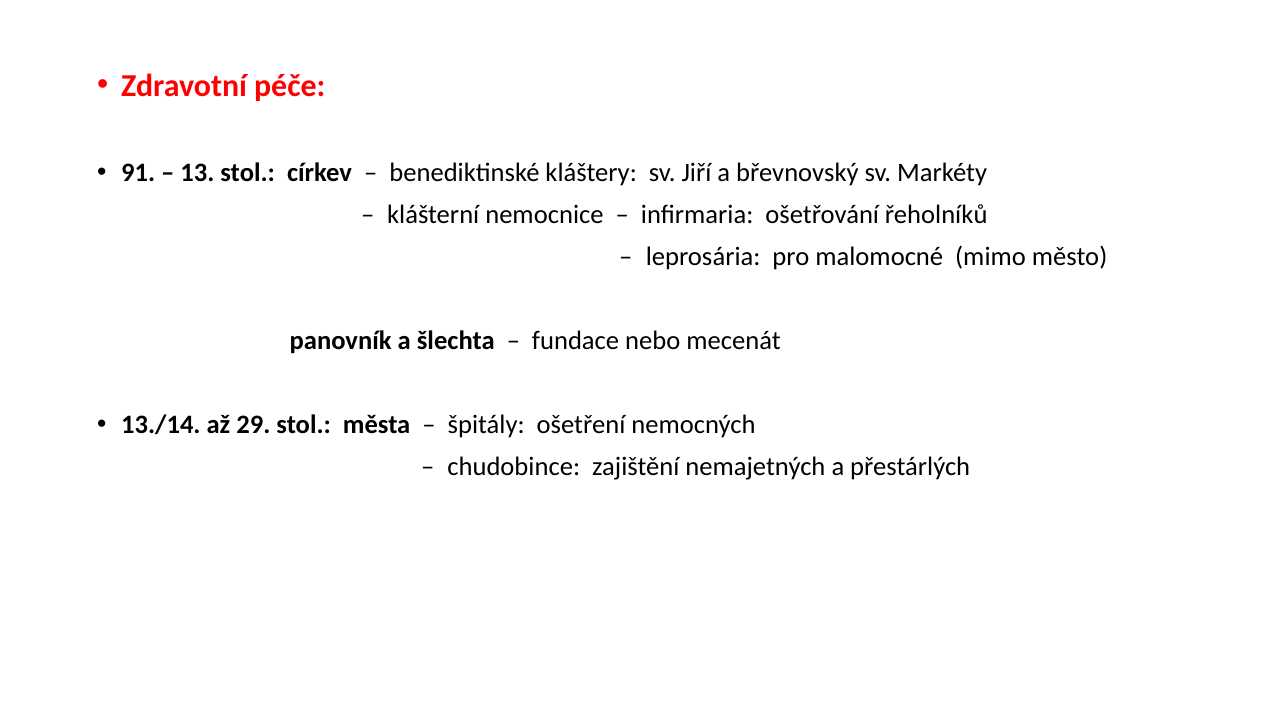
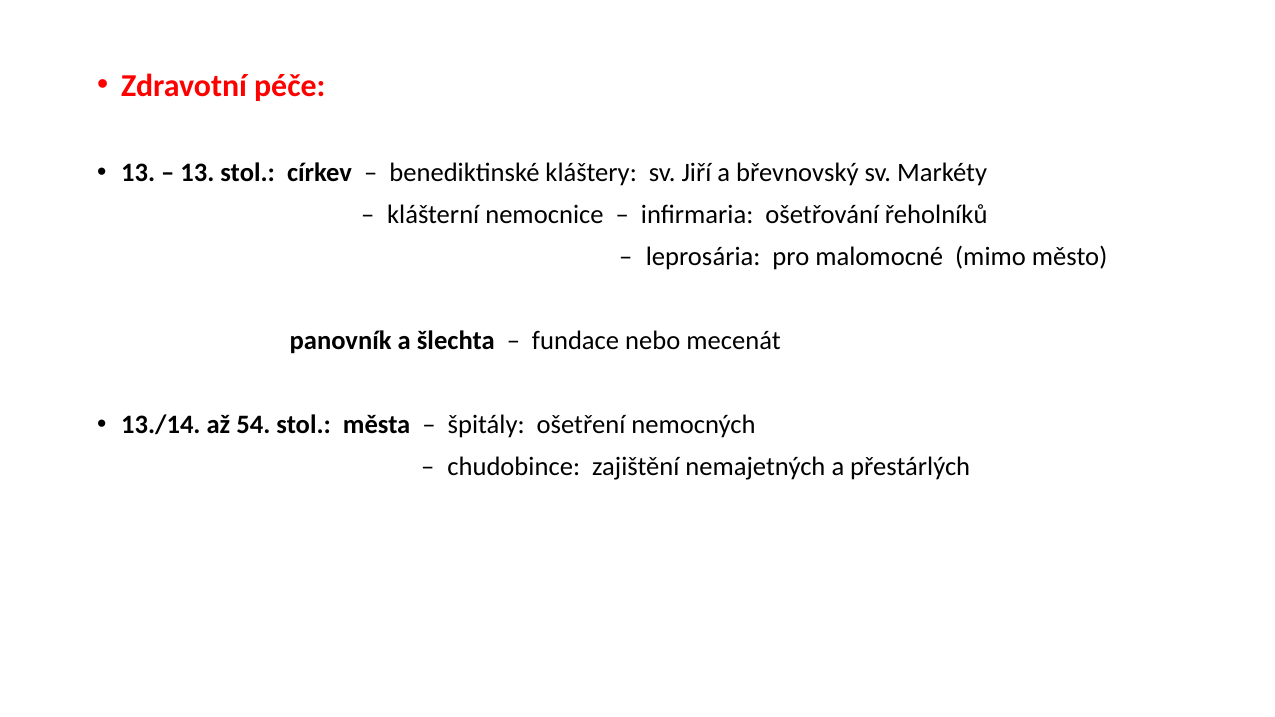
91 at (138, 172): 91 -> 13
29: 29 -> 54
